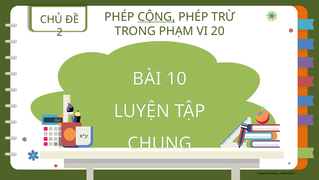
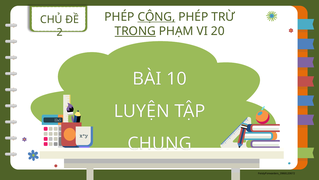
TRONG underline: none -> present
